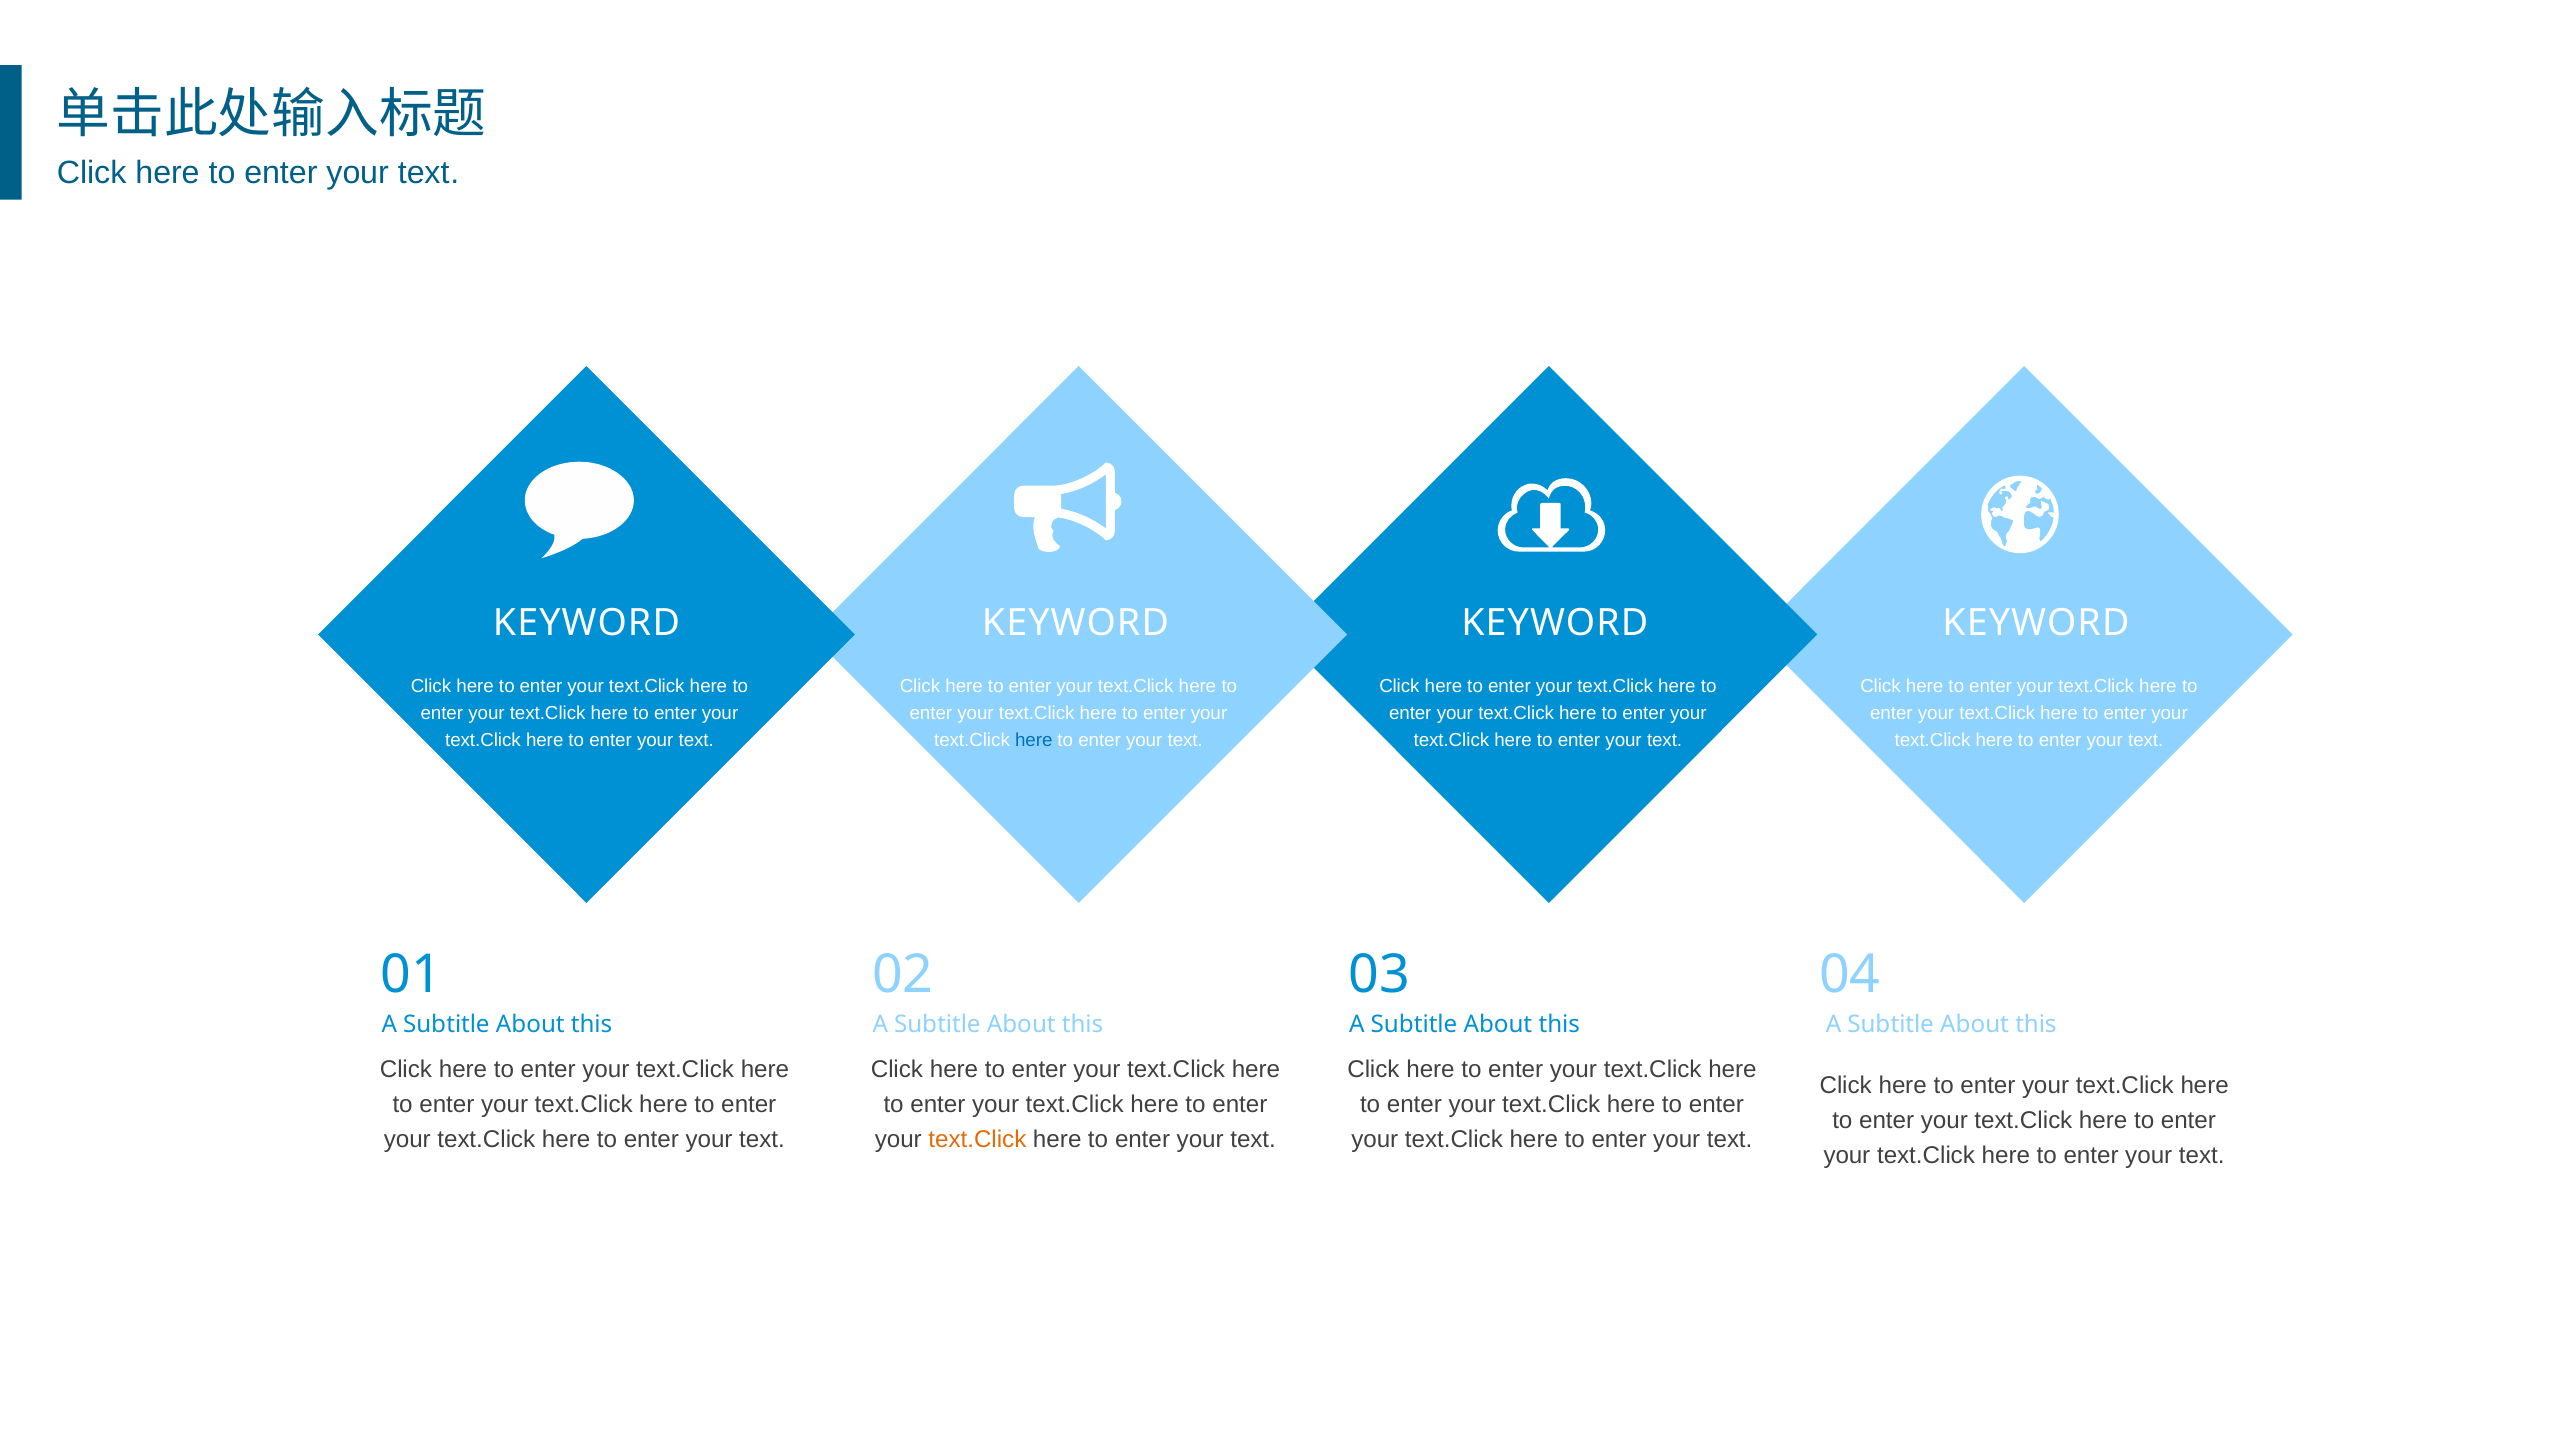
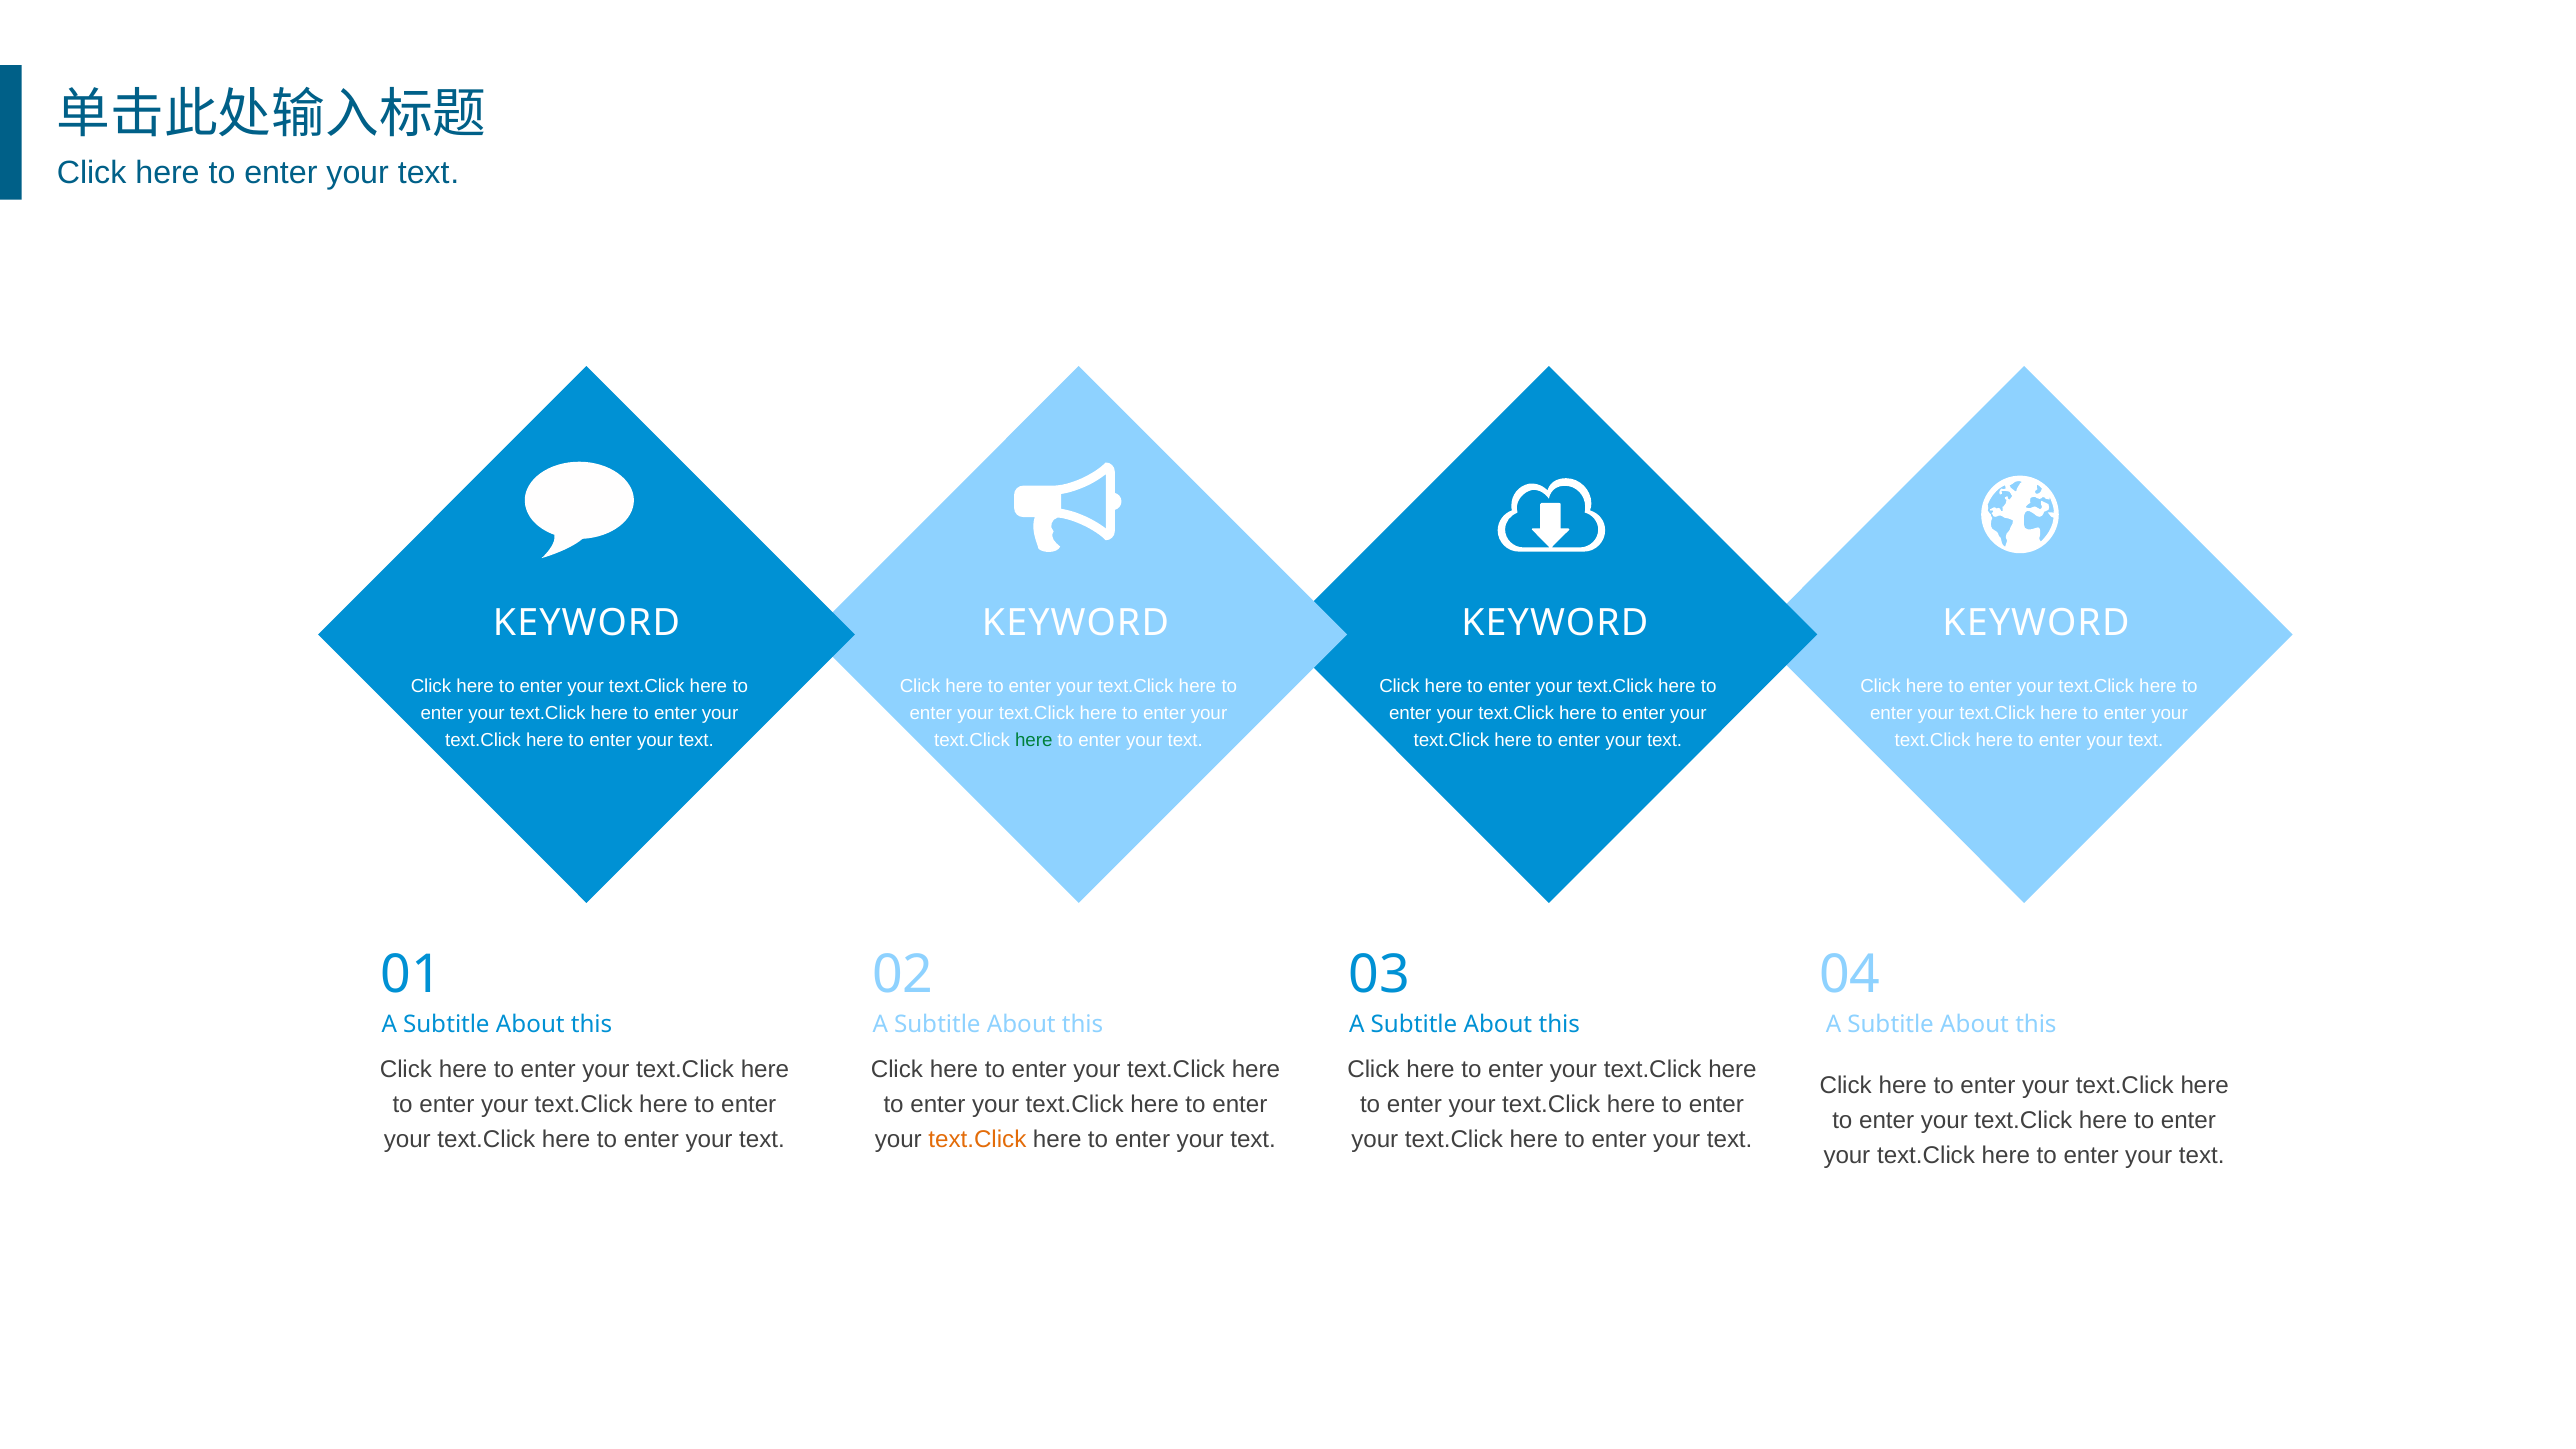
here at (1034, 741) colour: blue -> green
